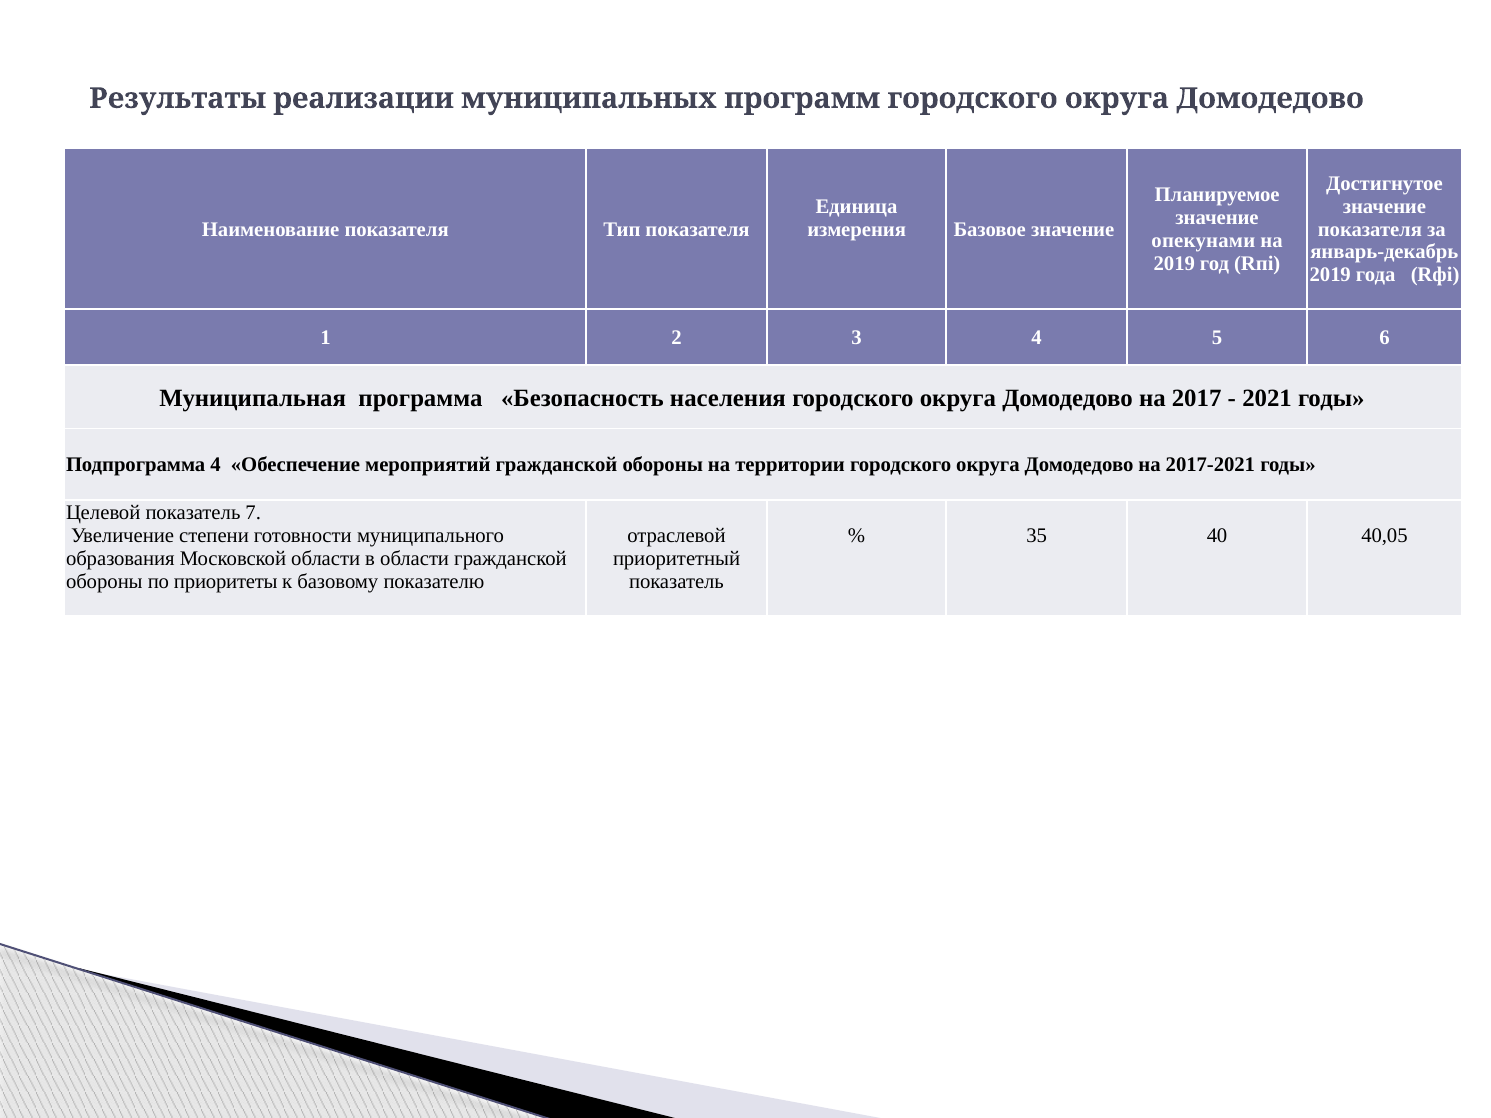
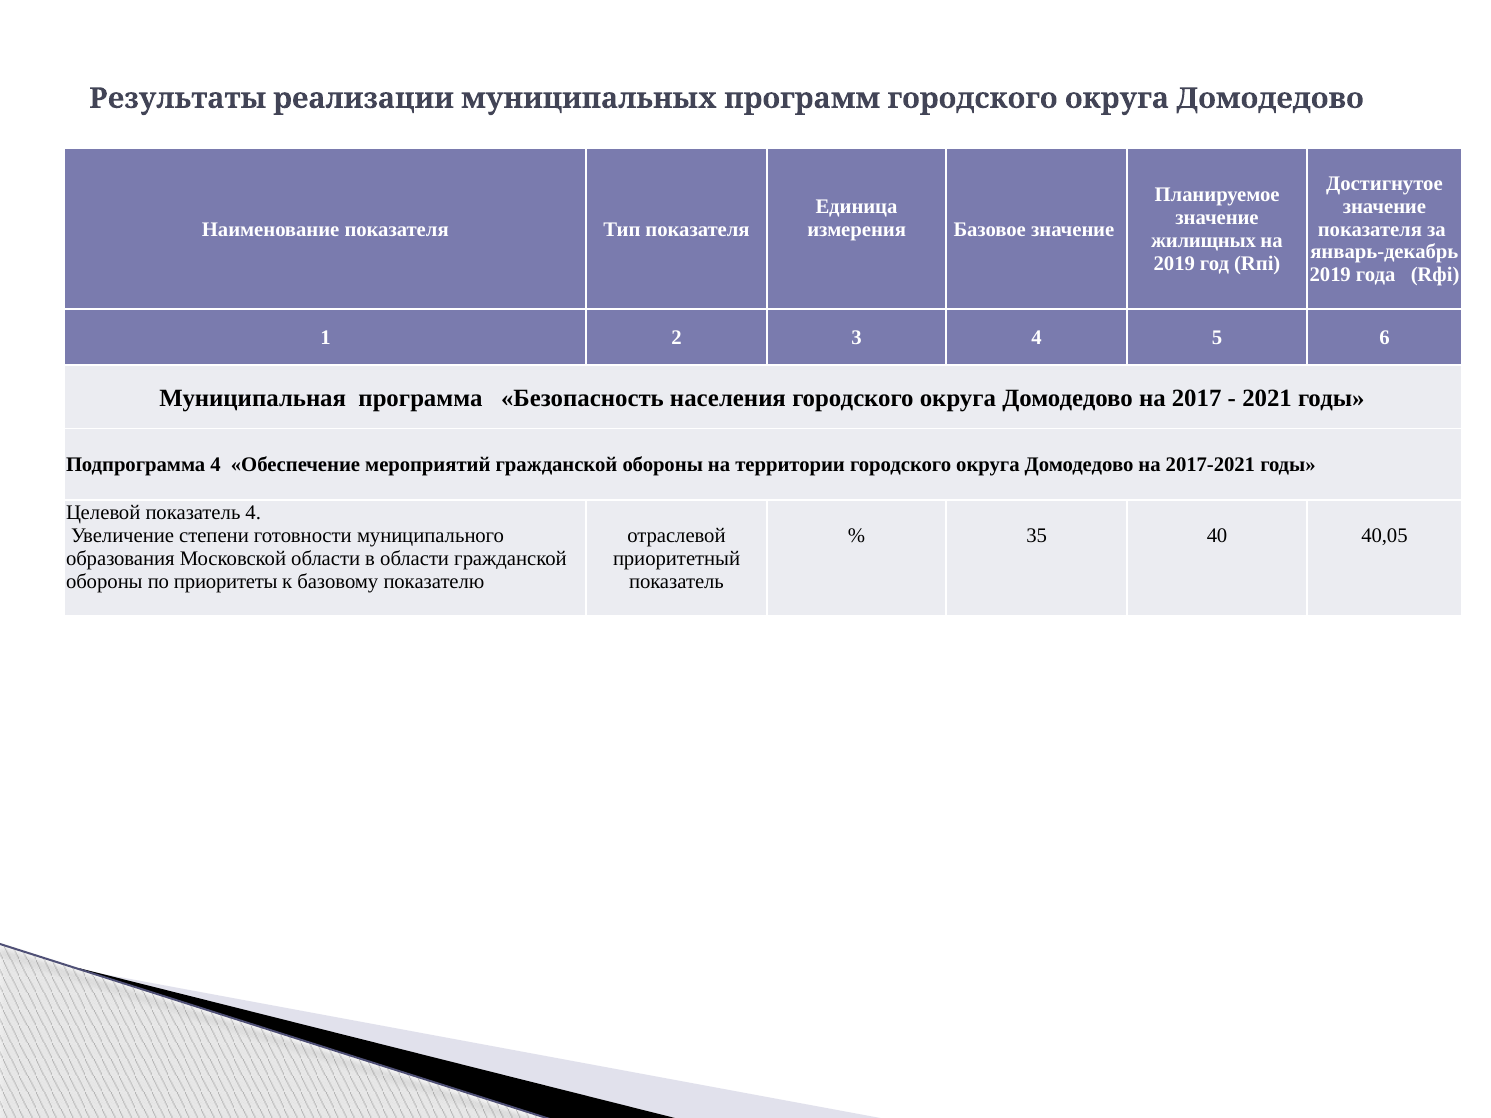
опекунами: опекунами -> жилищных
показатель 7: 7 -> 4
